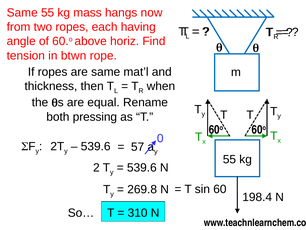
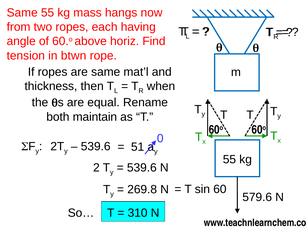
pressing: pressing -> maintain
57: 57 -> 51
198.4: 198.4 -> 579.6
